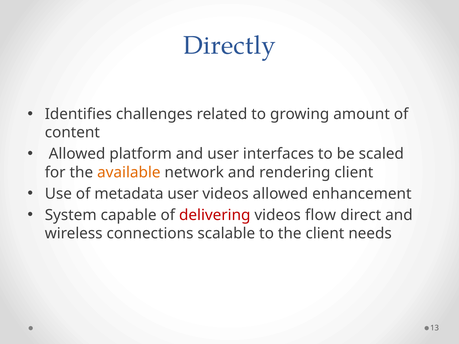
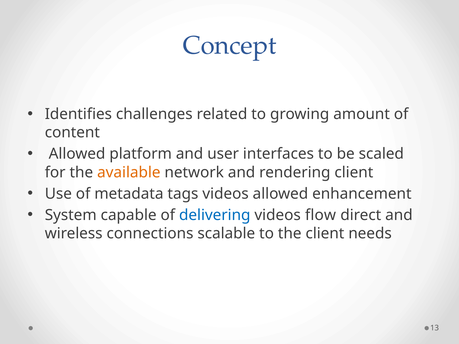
Directly: Directly -> Concept
metadata user: user -> tags
delivering colour: red -> blue
